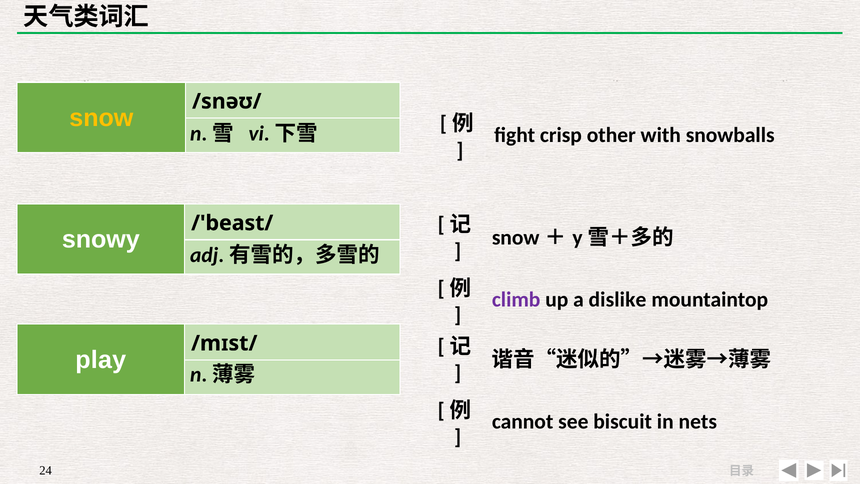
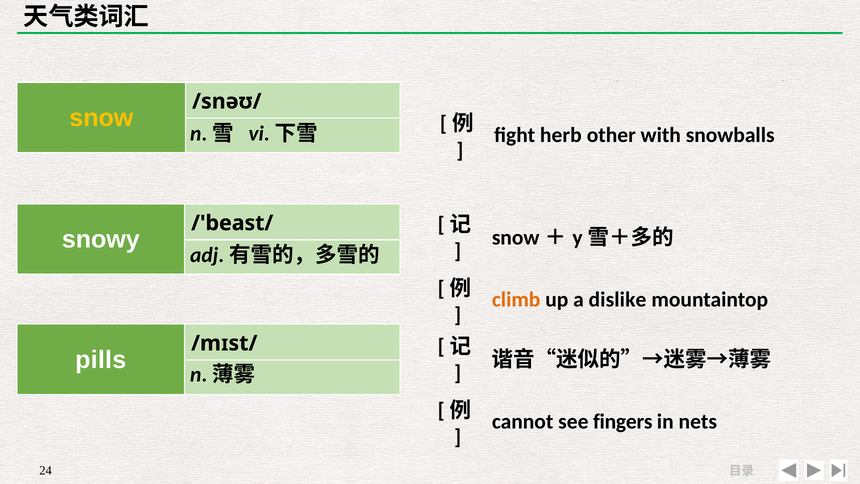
crisp: crisp -> herb
climb colour: purple -> orange
play: play -> pills
biscuit: biscuit -> fingers
